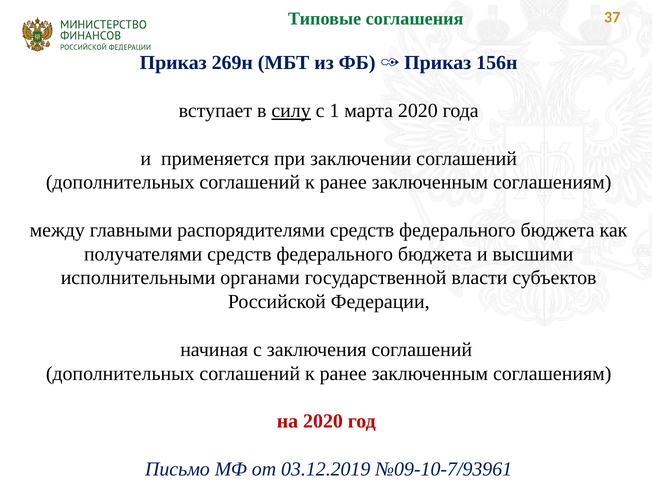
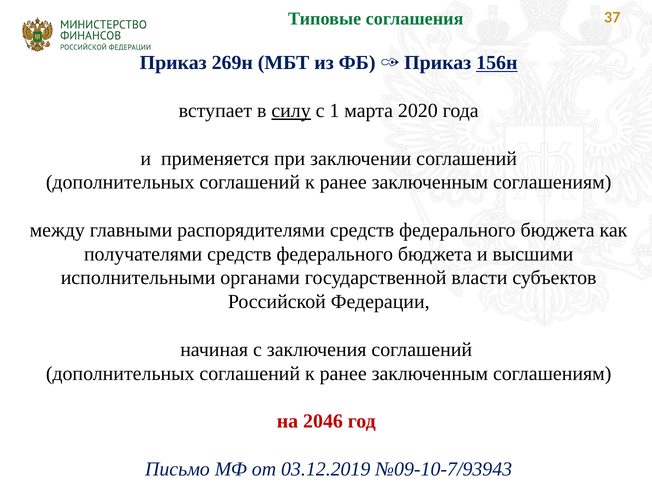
156н underline: none -> present
на 2020: 2020 -> 2046
№09-10-7/93961: №09-10-7/93961 -> №09-10-7/93943
